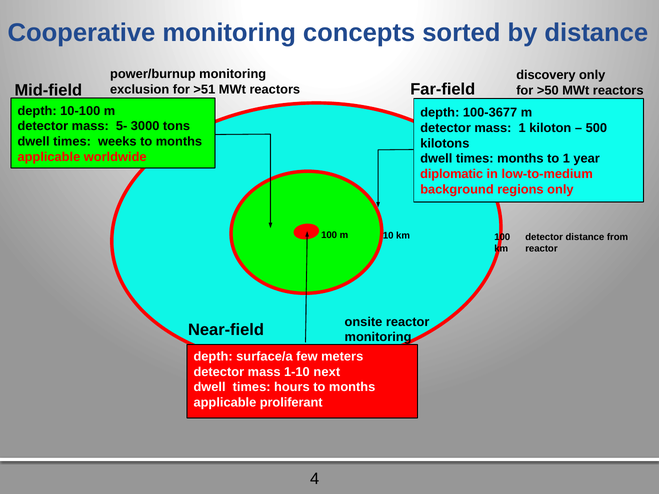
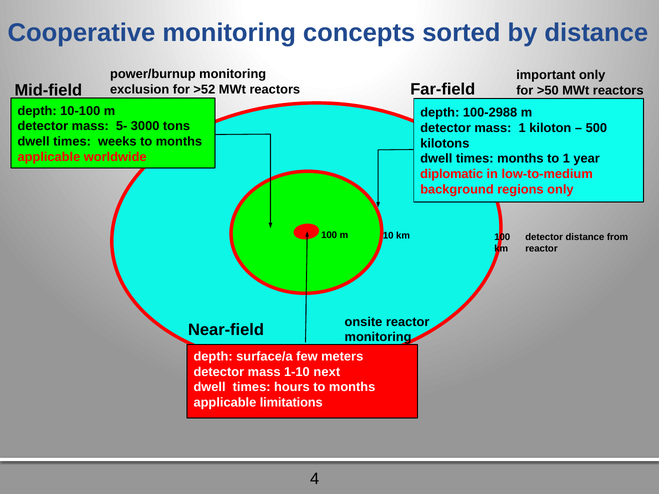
discovery: discovery -> important
>51: >51 -> >52
100-3677: 100-3677 -> 100-2988
proliferant: proliferant -> limitations
